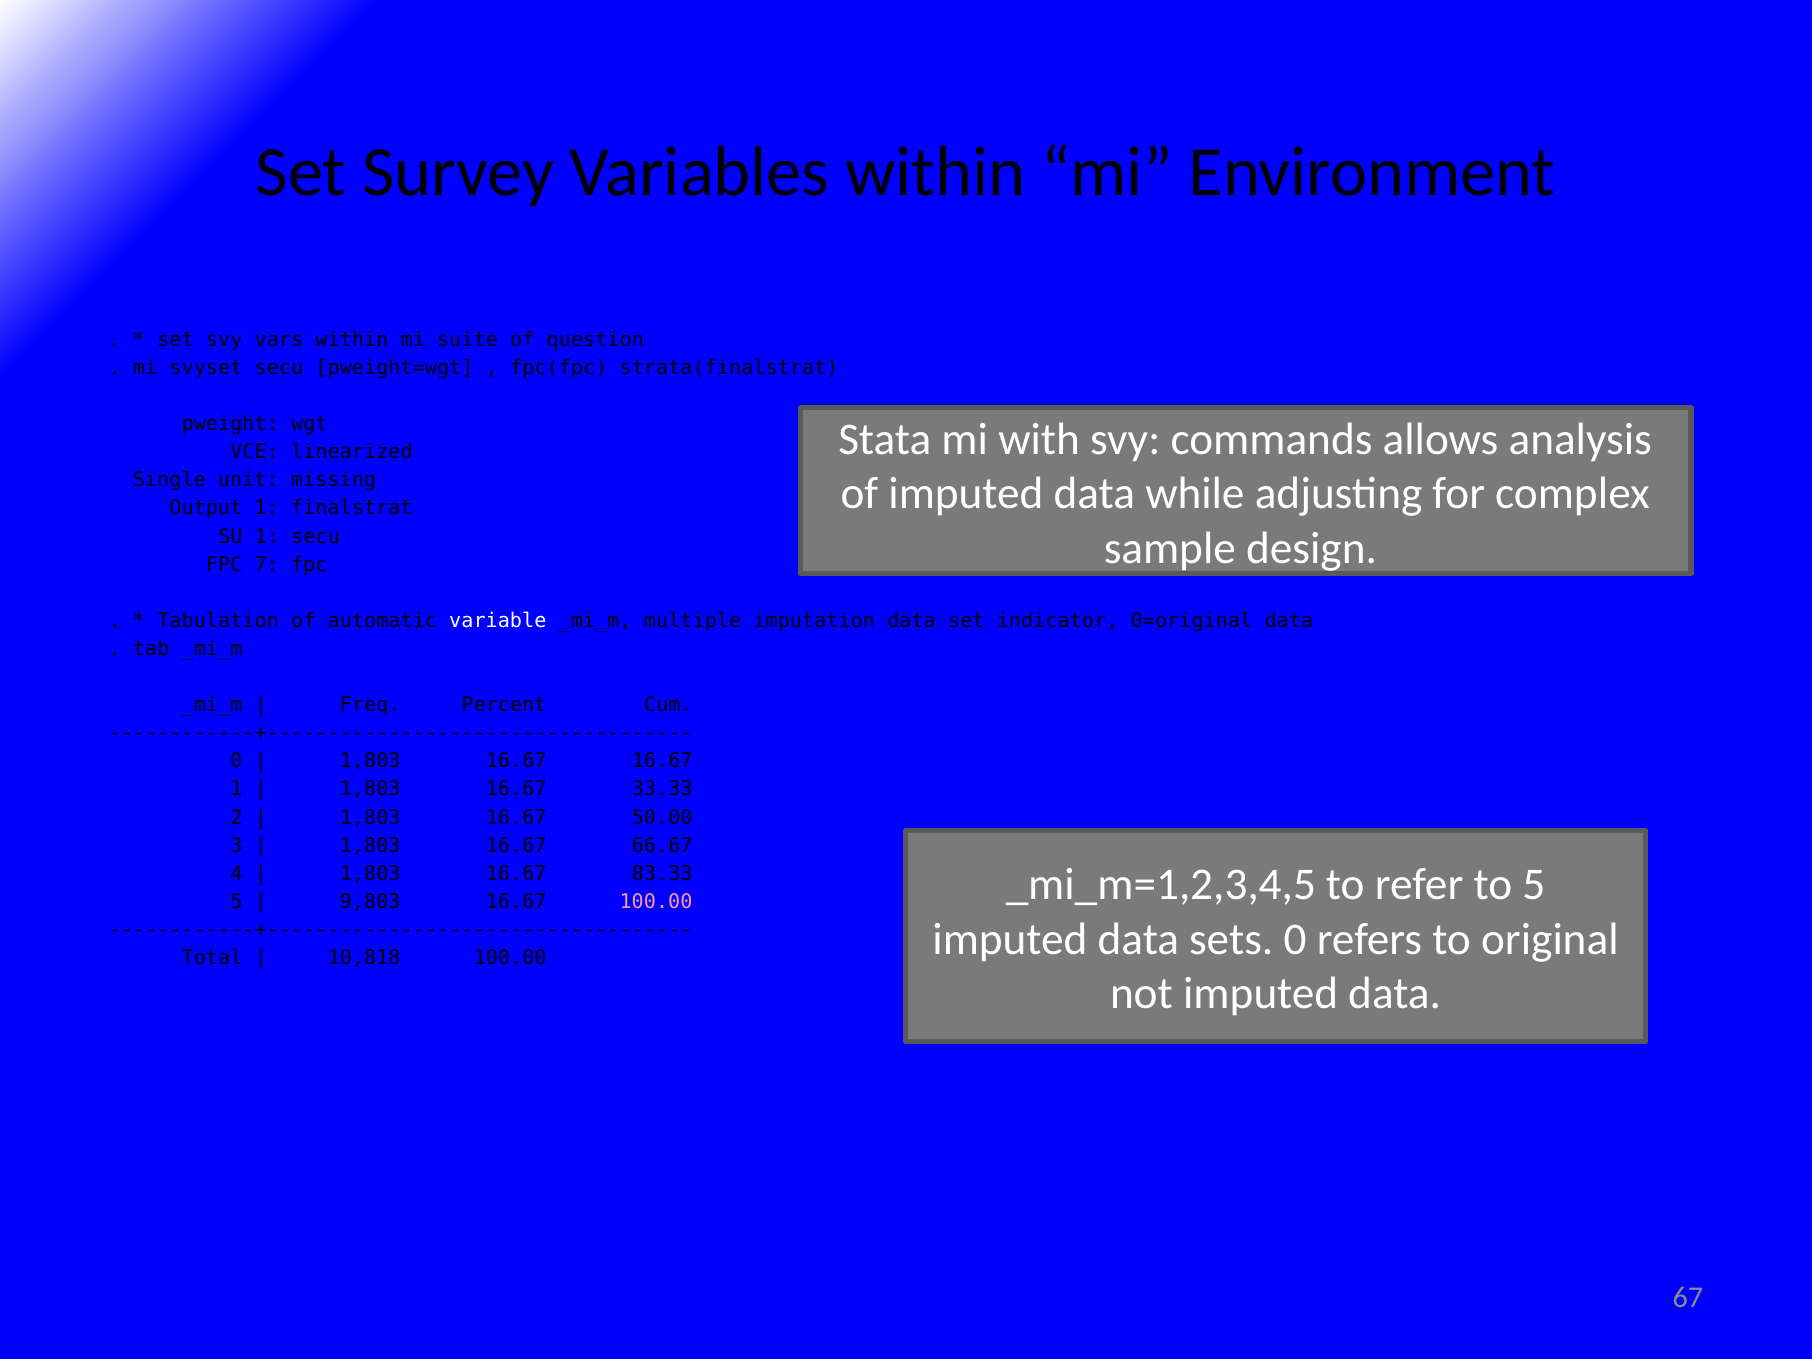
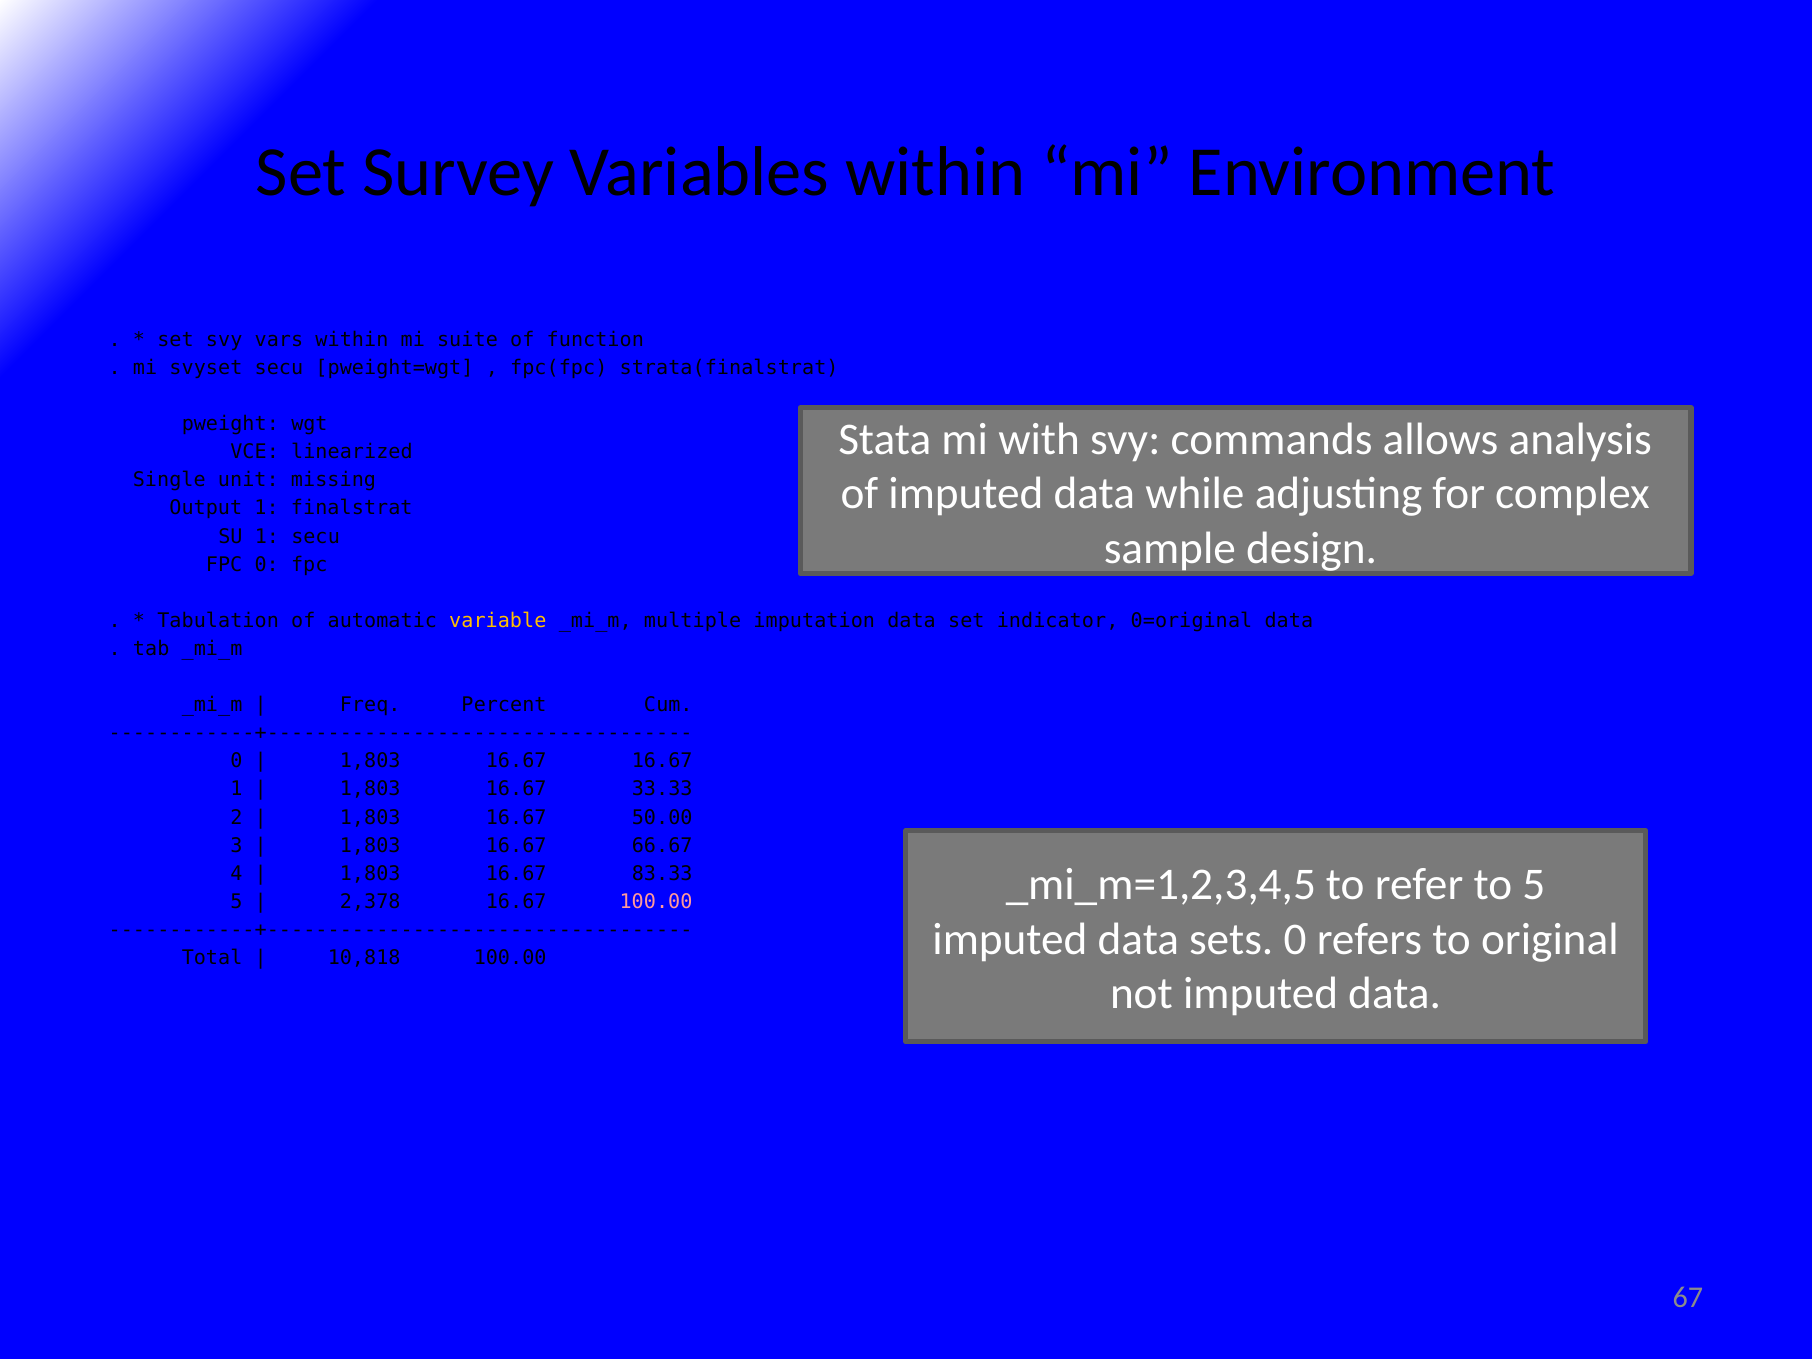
question: question -> function
FPC 7: 7 -> 0
variable colour: white -> yellow
9,803: 9,803 -> 2,378
